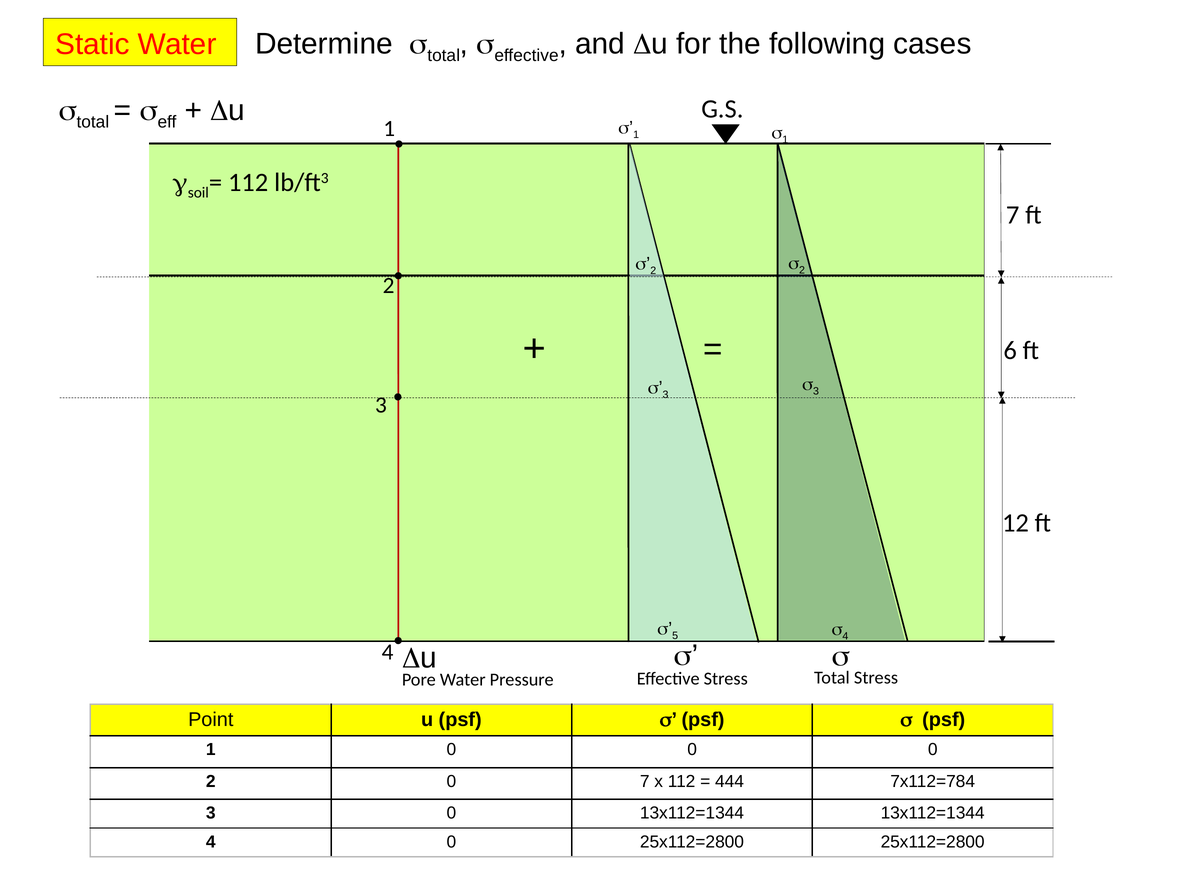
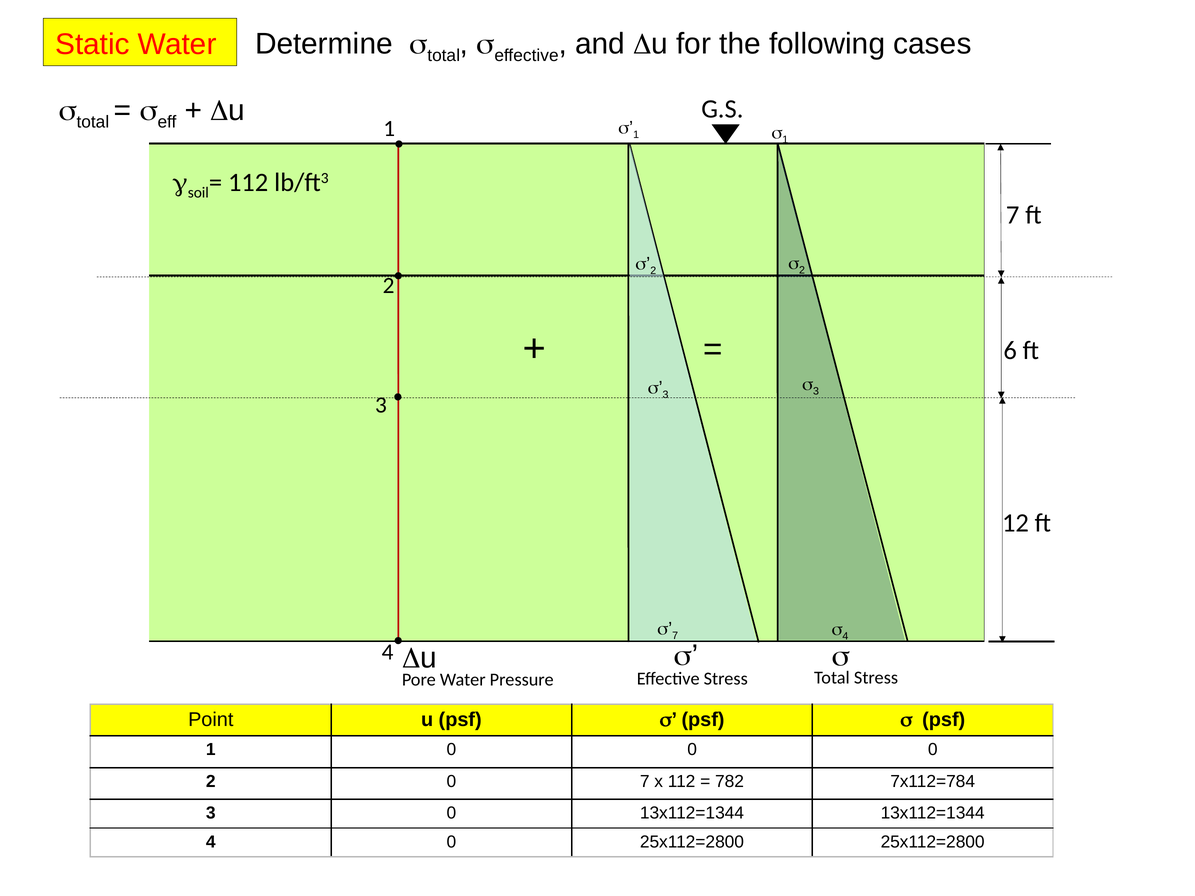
s 5: 5 -> 7
444: 444 -> 782
